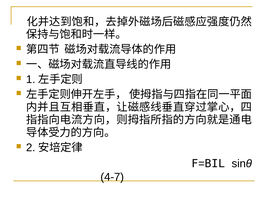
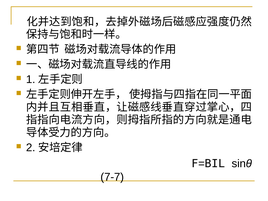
4-7: 4-7 -> 7-7
